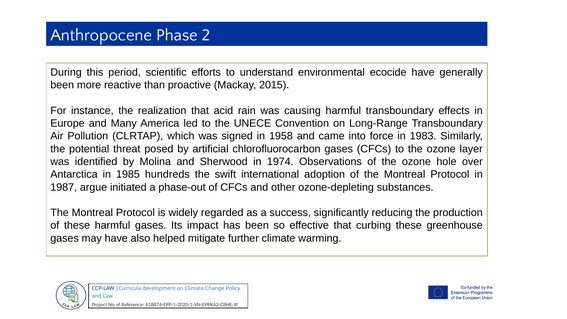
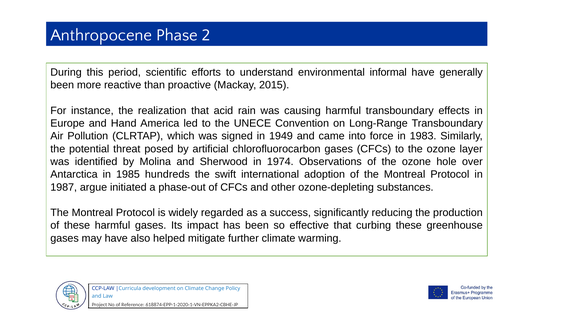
ecocide: ecocide -> informal
Many: Many -> Hand
1958: 1958 -> 1949
